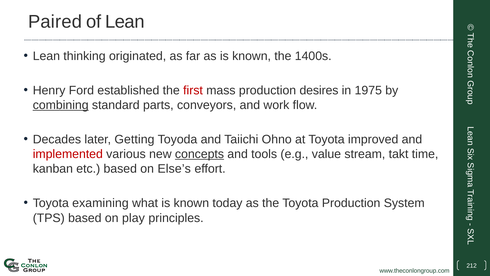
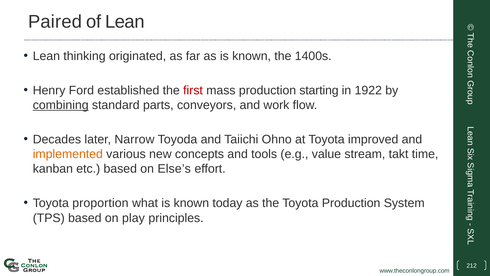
desires: desires -> starting
1975: 1975 -> 1922
Getting: Getting -> Narrow
implemented colour: red -> orange
concepts underline: present -> none
examining: examining -> proportion
